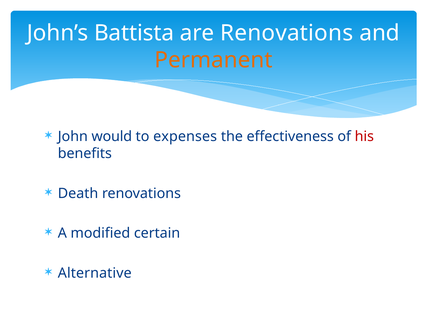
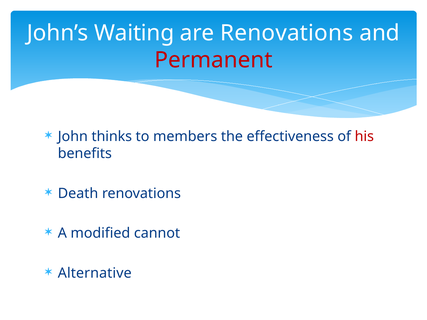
Battista: Battista -> Waiting
Permanent colour: orange -> red
would: would -> thinks
expenses: expenses -> members
certain: certain -> cannot
